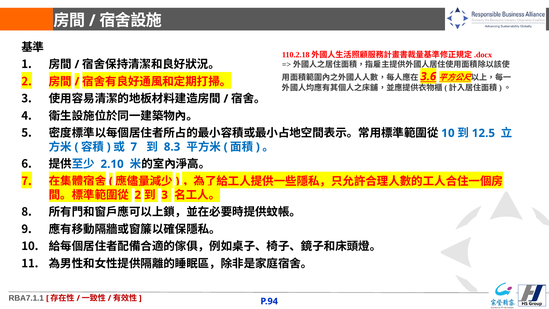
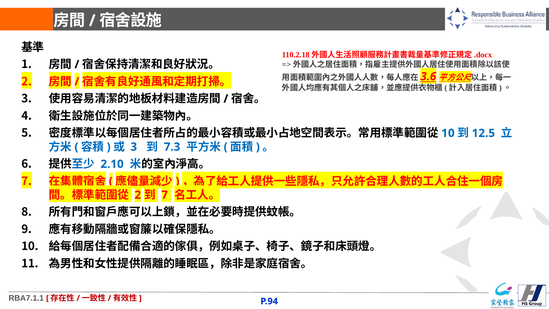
7 at (134, 147): 7 -> 3
8.3: 8.3 -> 7.3
3 at (165, 195): 3 -> 7
